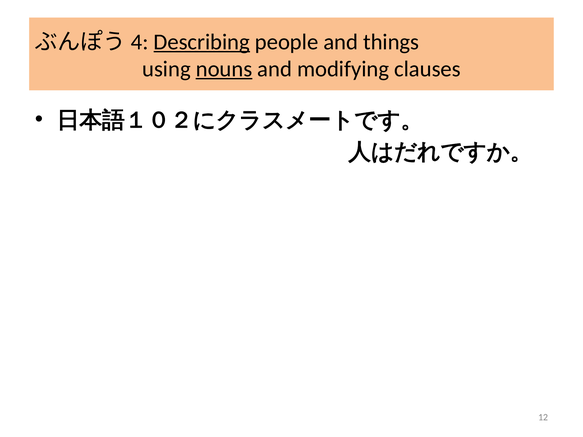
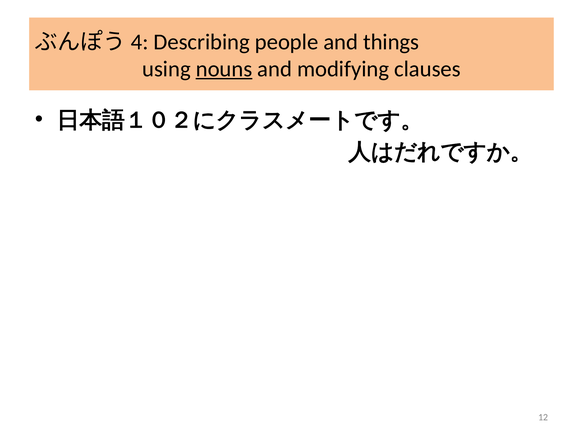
Describing underline: present -> none
